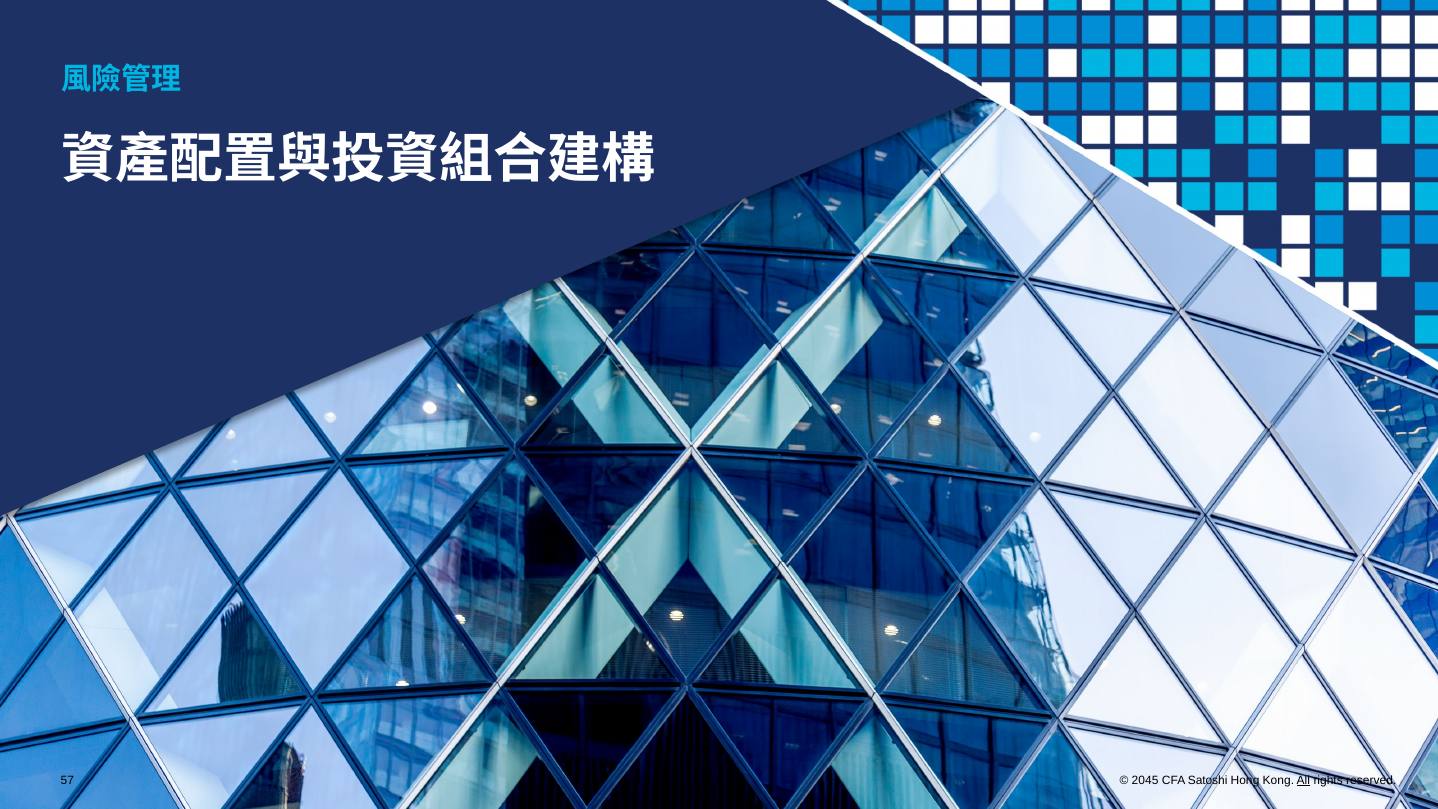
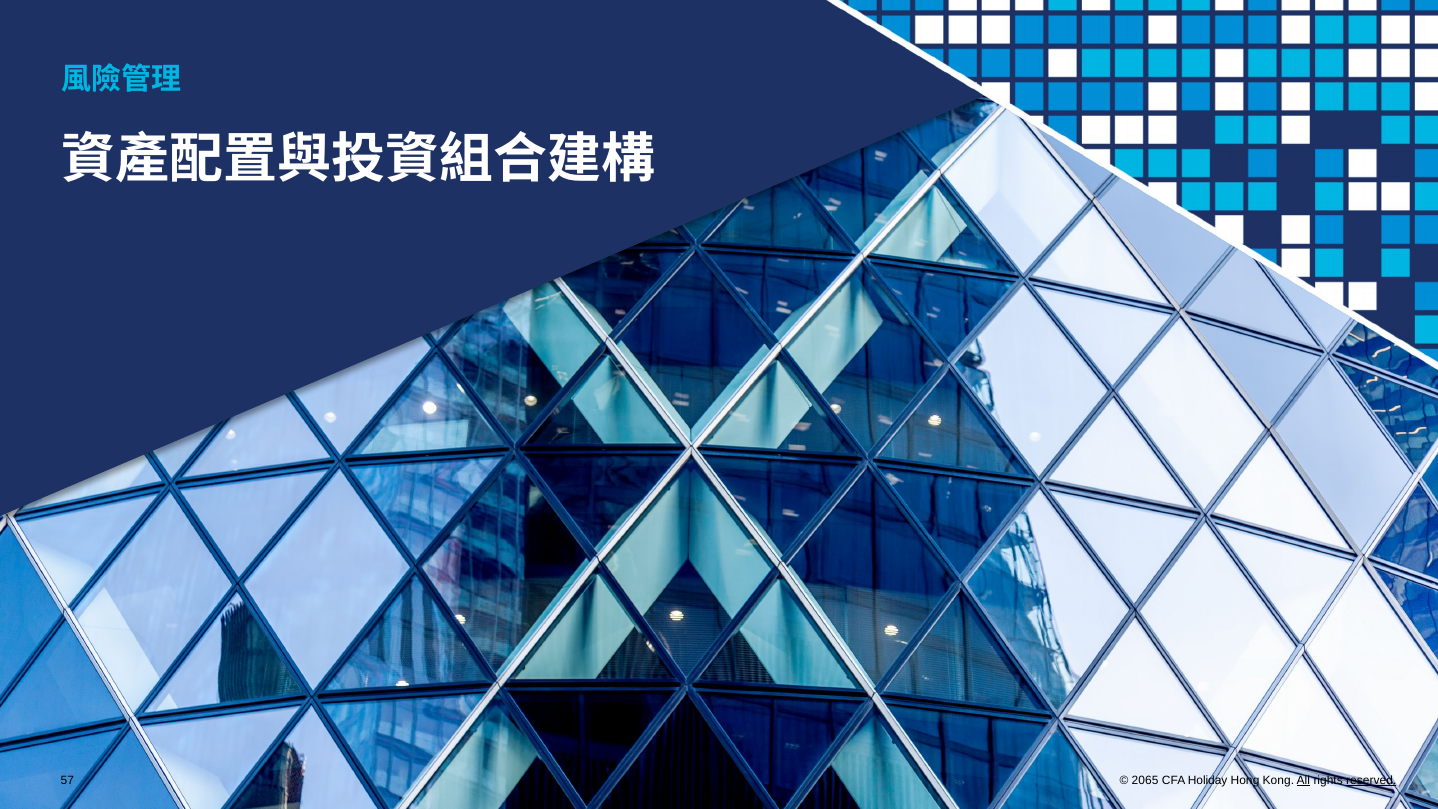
2045: 2045 -> 2065
Satoshi: Satoshi -> Holiday
reserved underline: none -> present
